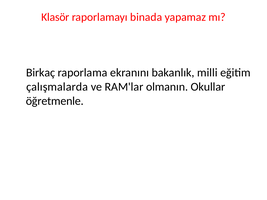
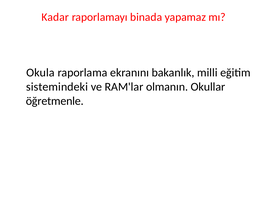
Klasör: Klasör -> Kadar
Birkaç: Birkaç -> Okula
çalışmalarda: çalışmalarda -> sistemindeki
